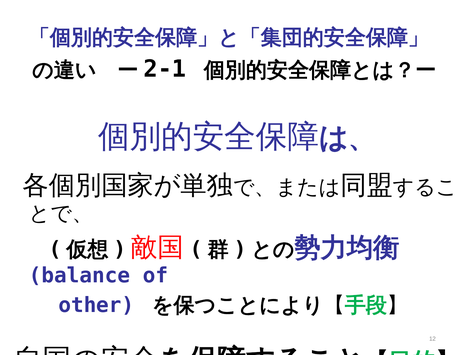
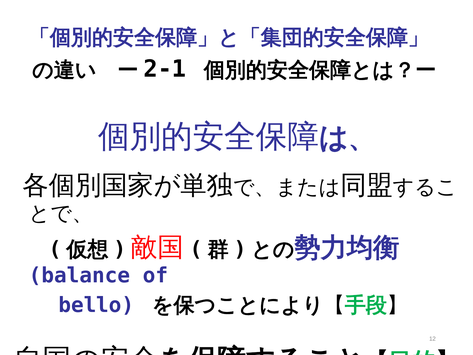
other: other -> bello
